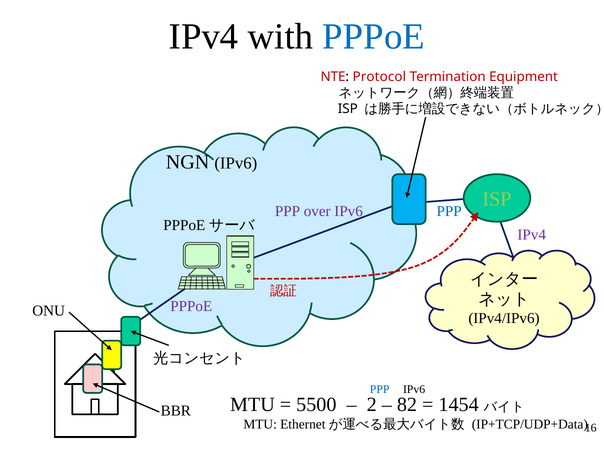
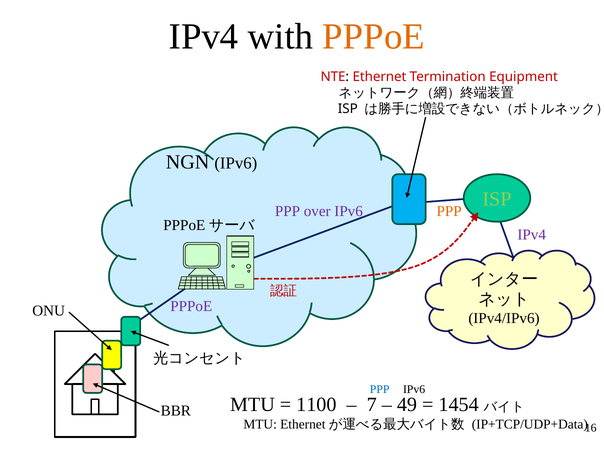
PPPoE at (374, 36) colour: blue -> orange
Protocol: Protocol -> Ethernet
PPP at (449, 211) colour: blue -> orange
5500: 5500 -> 1100
2: 2 -> 7
82: 82 -> 49
